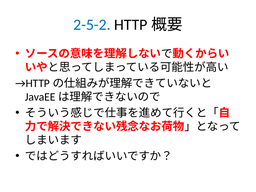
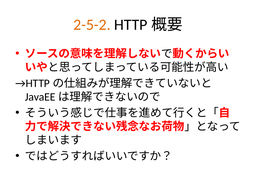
2-5-2 colour: blue -> orange
